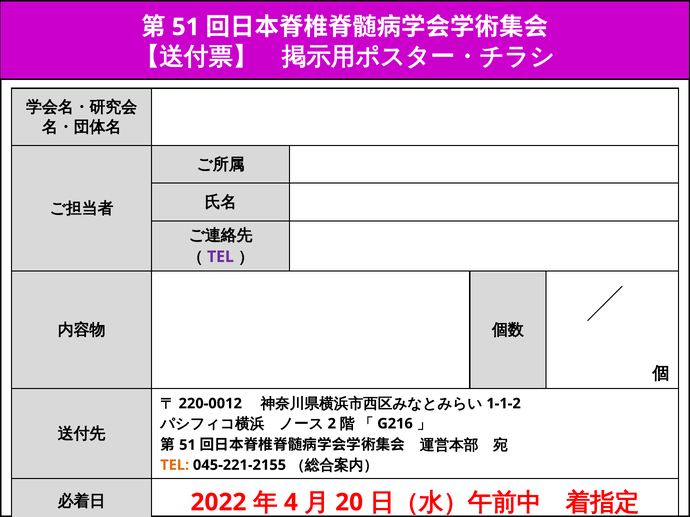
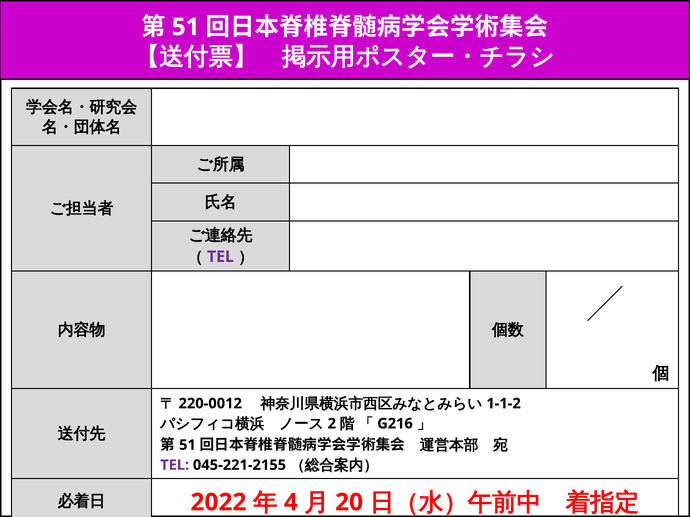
TEL at (175, 465) colour: orange -> purple
